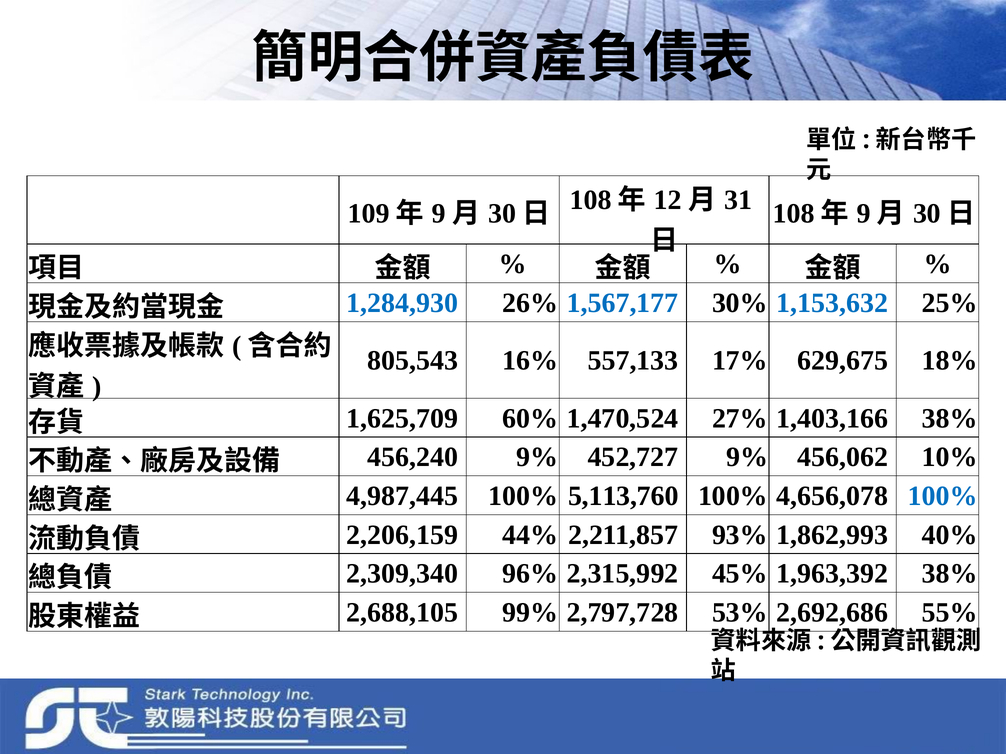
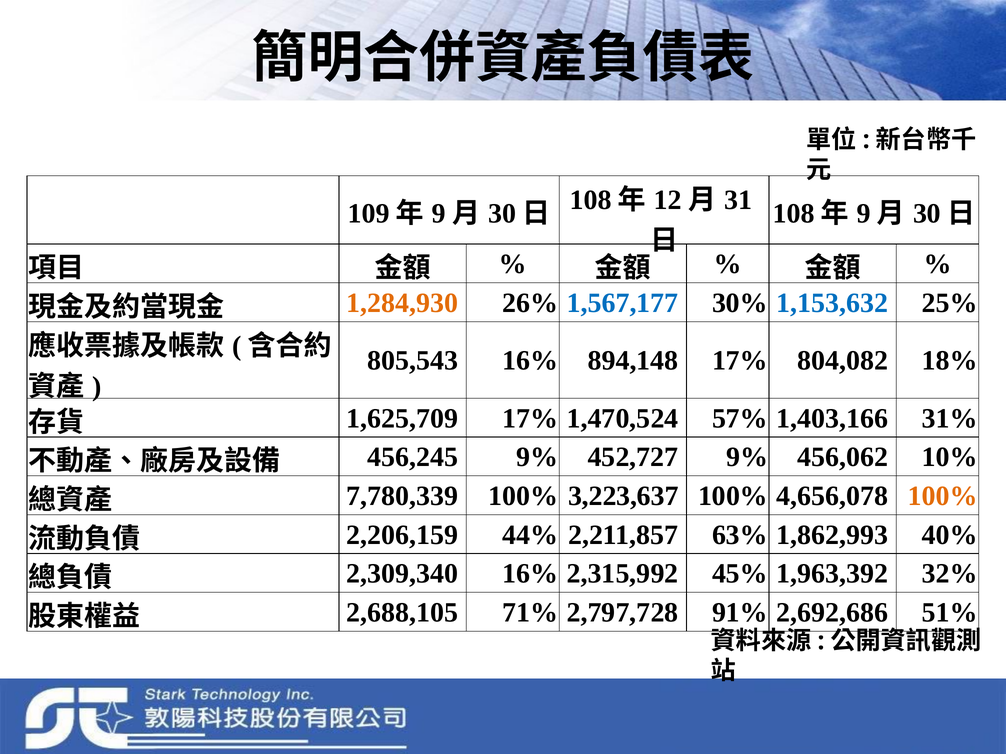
1,284,930 colour: blue -> orange
557,133: 557,133 -> 894,148
629,675: 629,675 -> 804,082
1,625,709 60%: 60% -> 17%
27%: 27% -> 57%
1,403,166 38%: 38% -> 31%
456,240: 456,240 -> 456,245
4,987,445: 4,987,445 -> 7,780,339
5,113,760: 5,113,760 -> 3,223,637
100% at (943, 496) colour: blue -> orange
93%: 93% -> 63%
2,309,340 96%: 96% -> 16%
1,963,392 38%: 38% -> 32%
99%: 99% -> 71%
53%: 53% -> 91%
55%: 55% -> 51%
